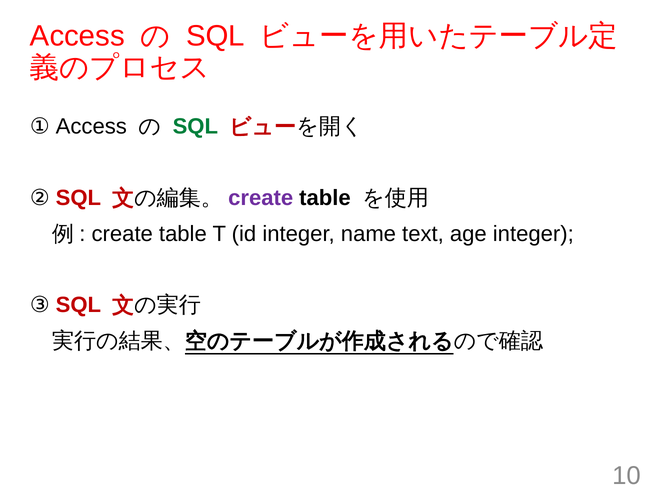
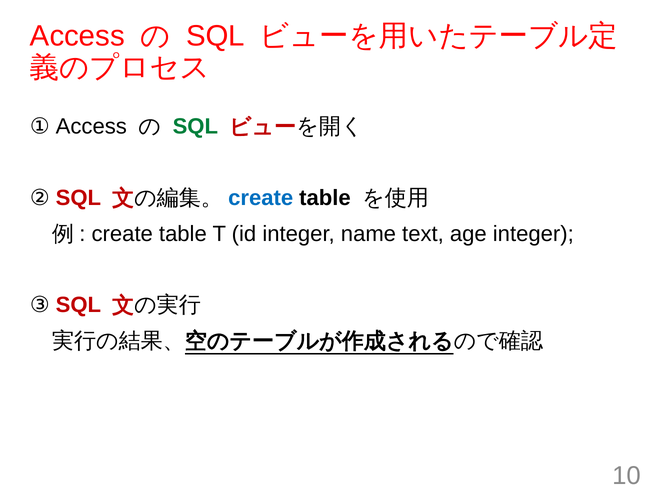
create at (261, 198) colour: purple -> blue
